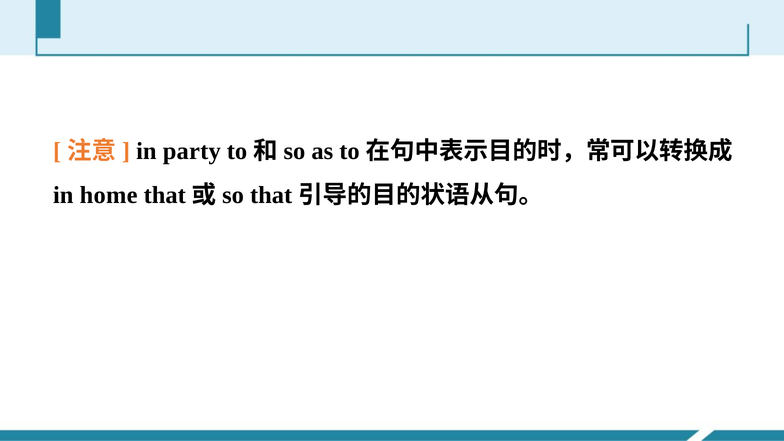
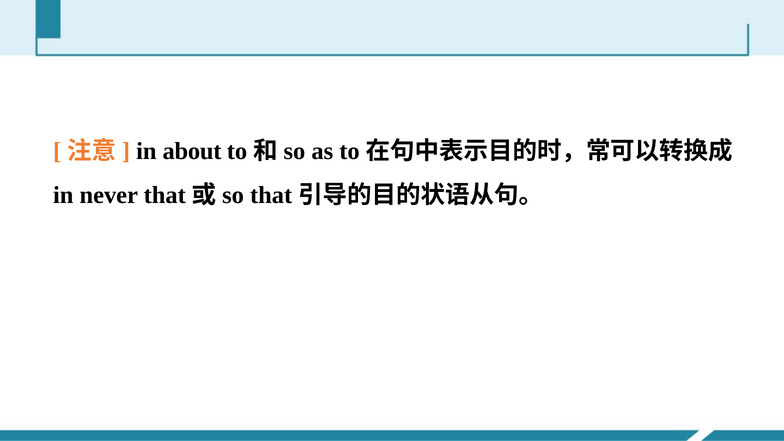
party: party -> about
home: home -> never
